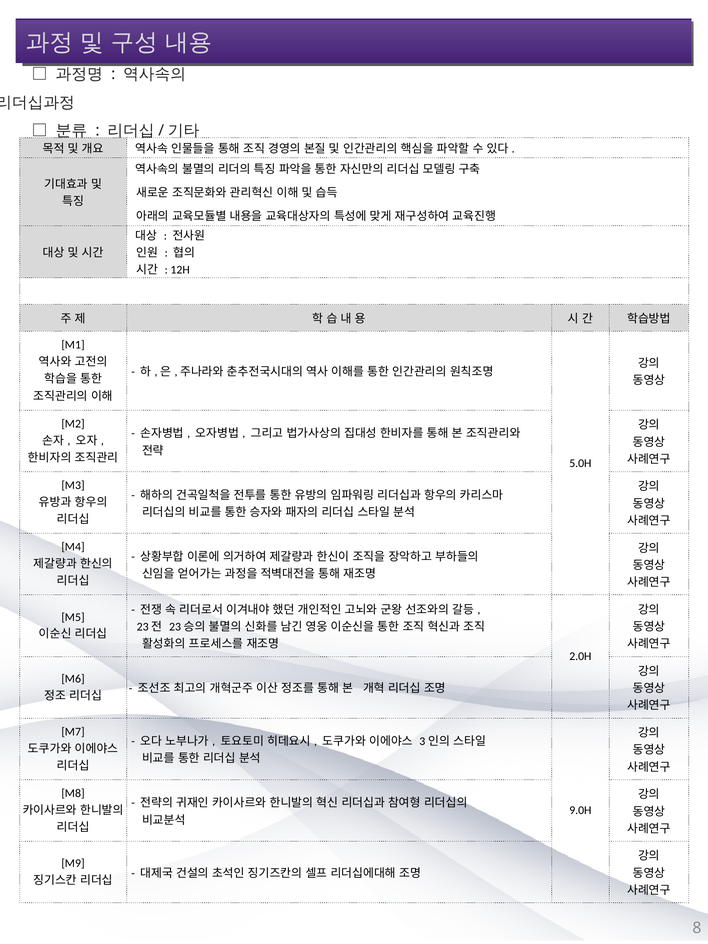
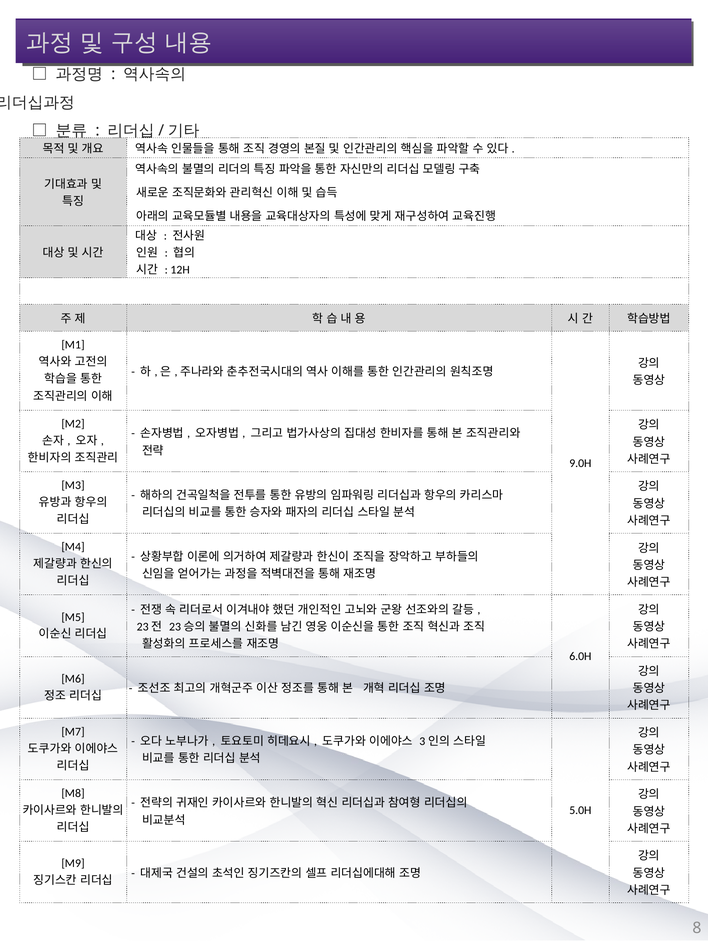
5.0H: 5.0H -> 9.0H
2.0H: 2.0H -> 6.0H
9.0H: 9.0H -> 5.0H
